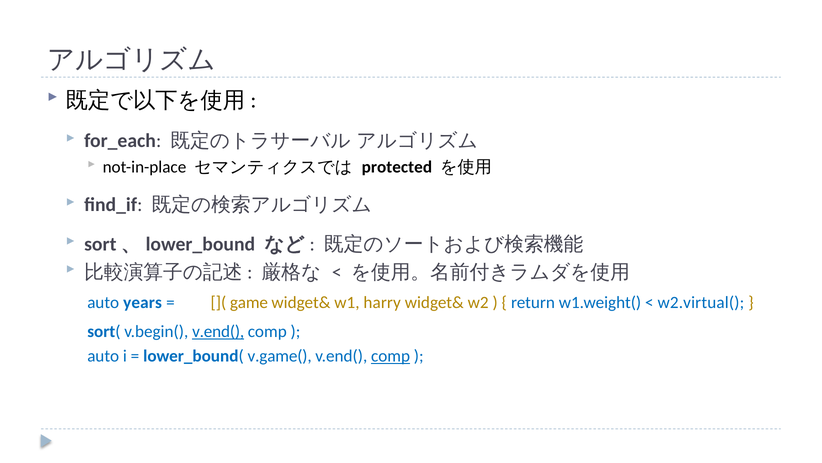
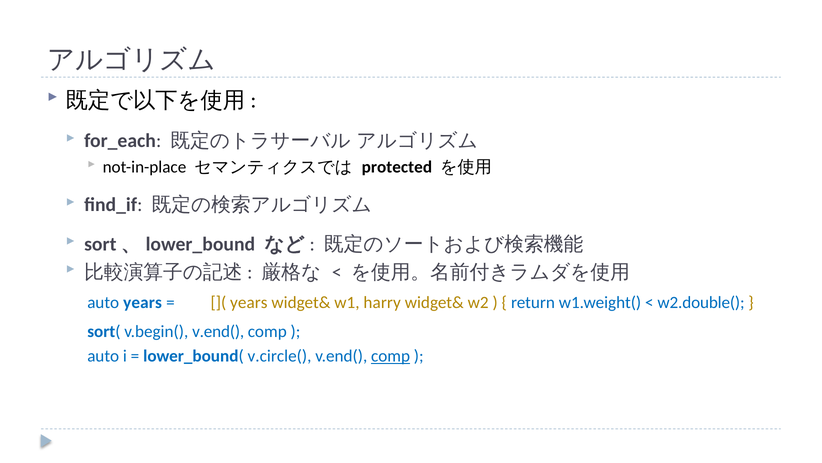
game at (249, 302): game -> years
w2.virtual(: w2.virtual( -> w2.double(
v.end( at (218, 331) underline: present -> none
v.game(: v.game( -> v.circle(
